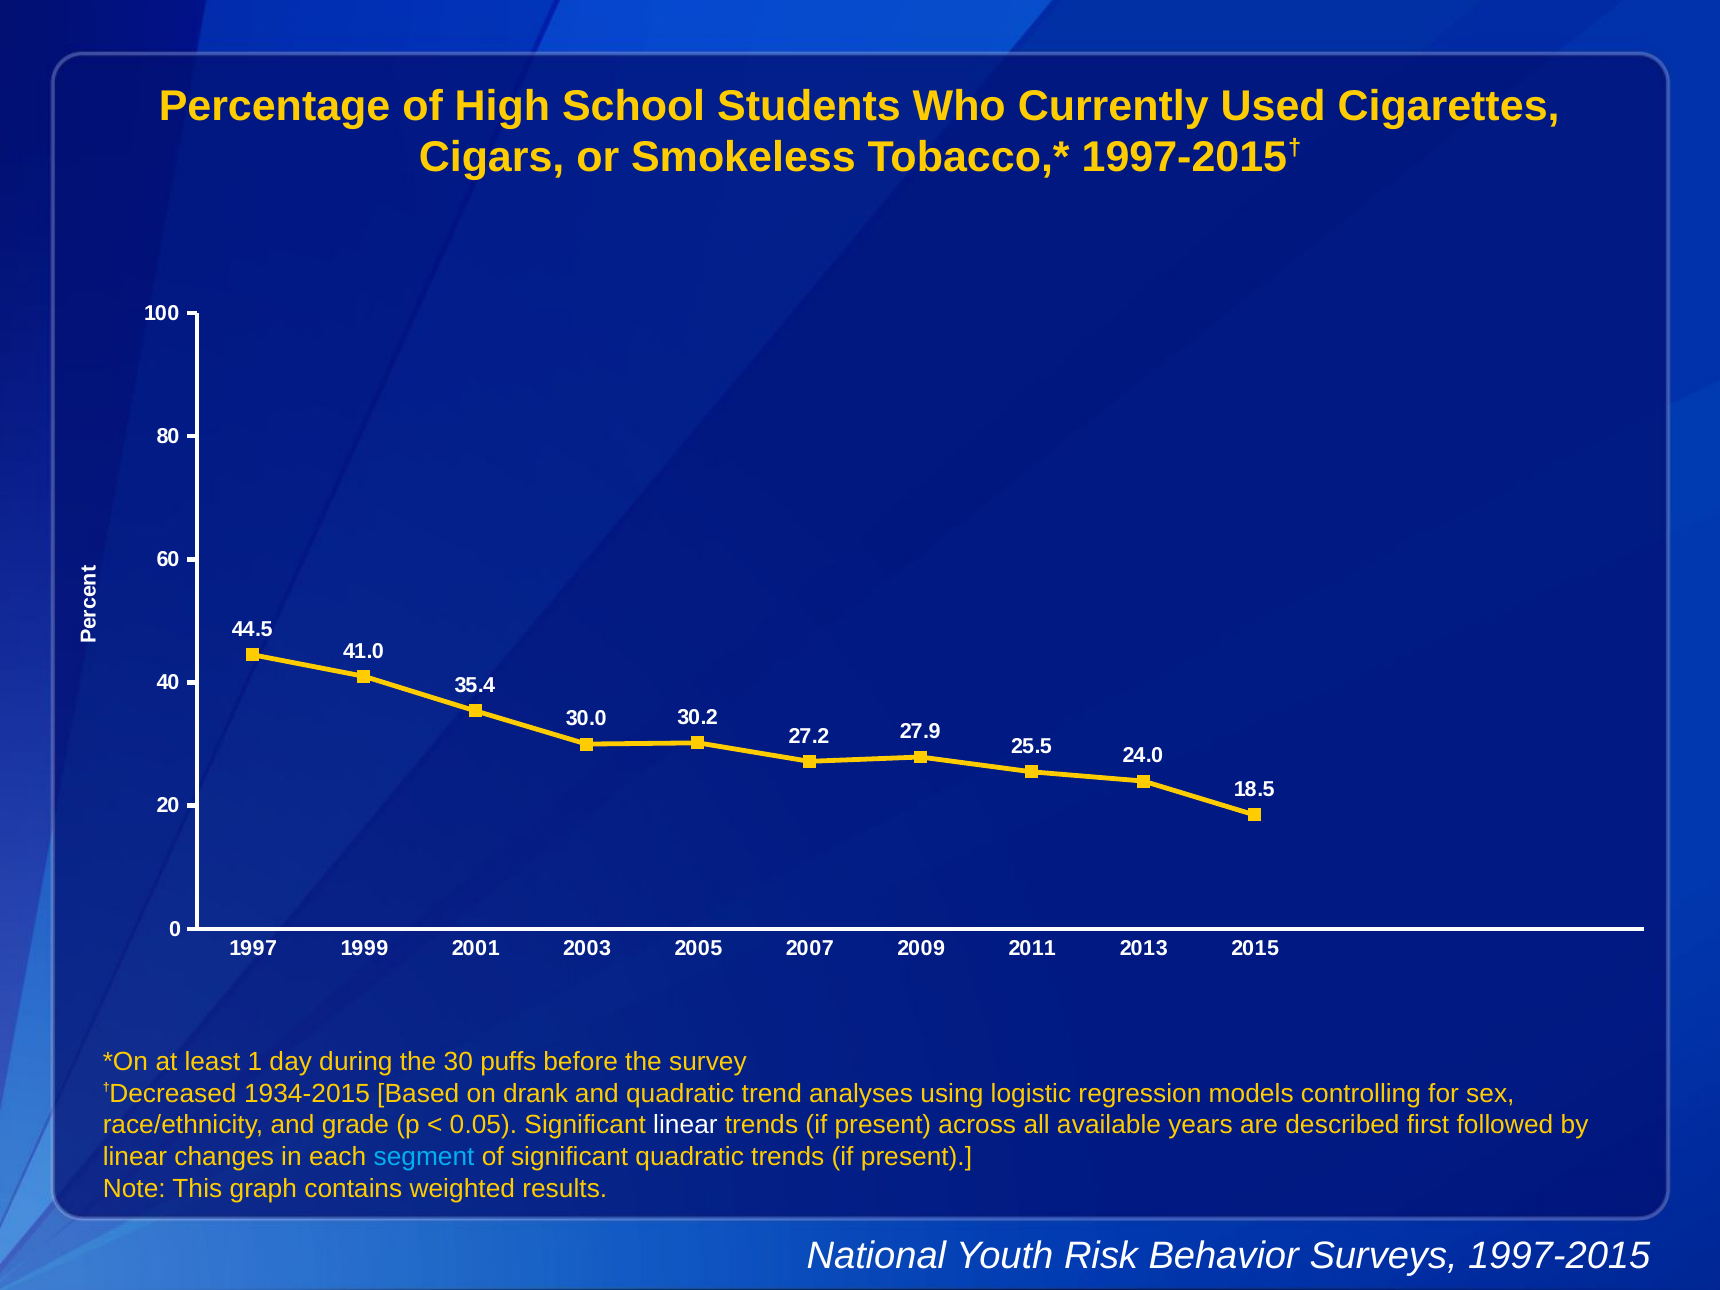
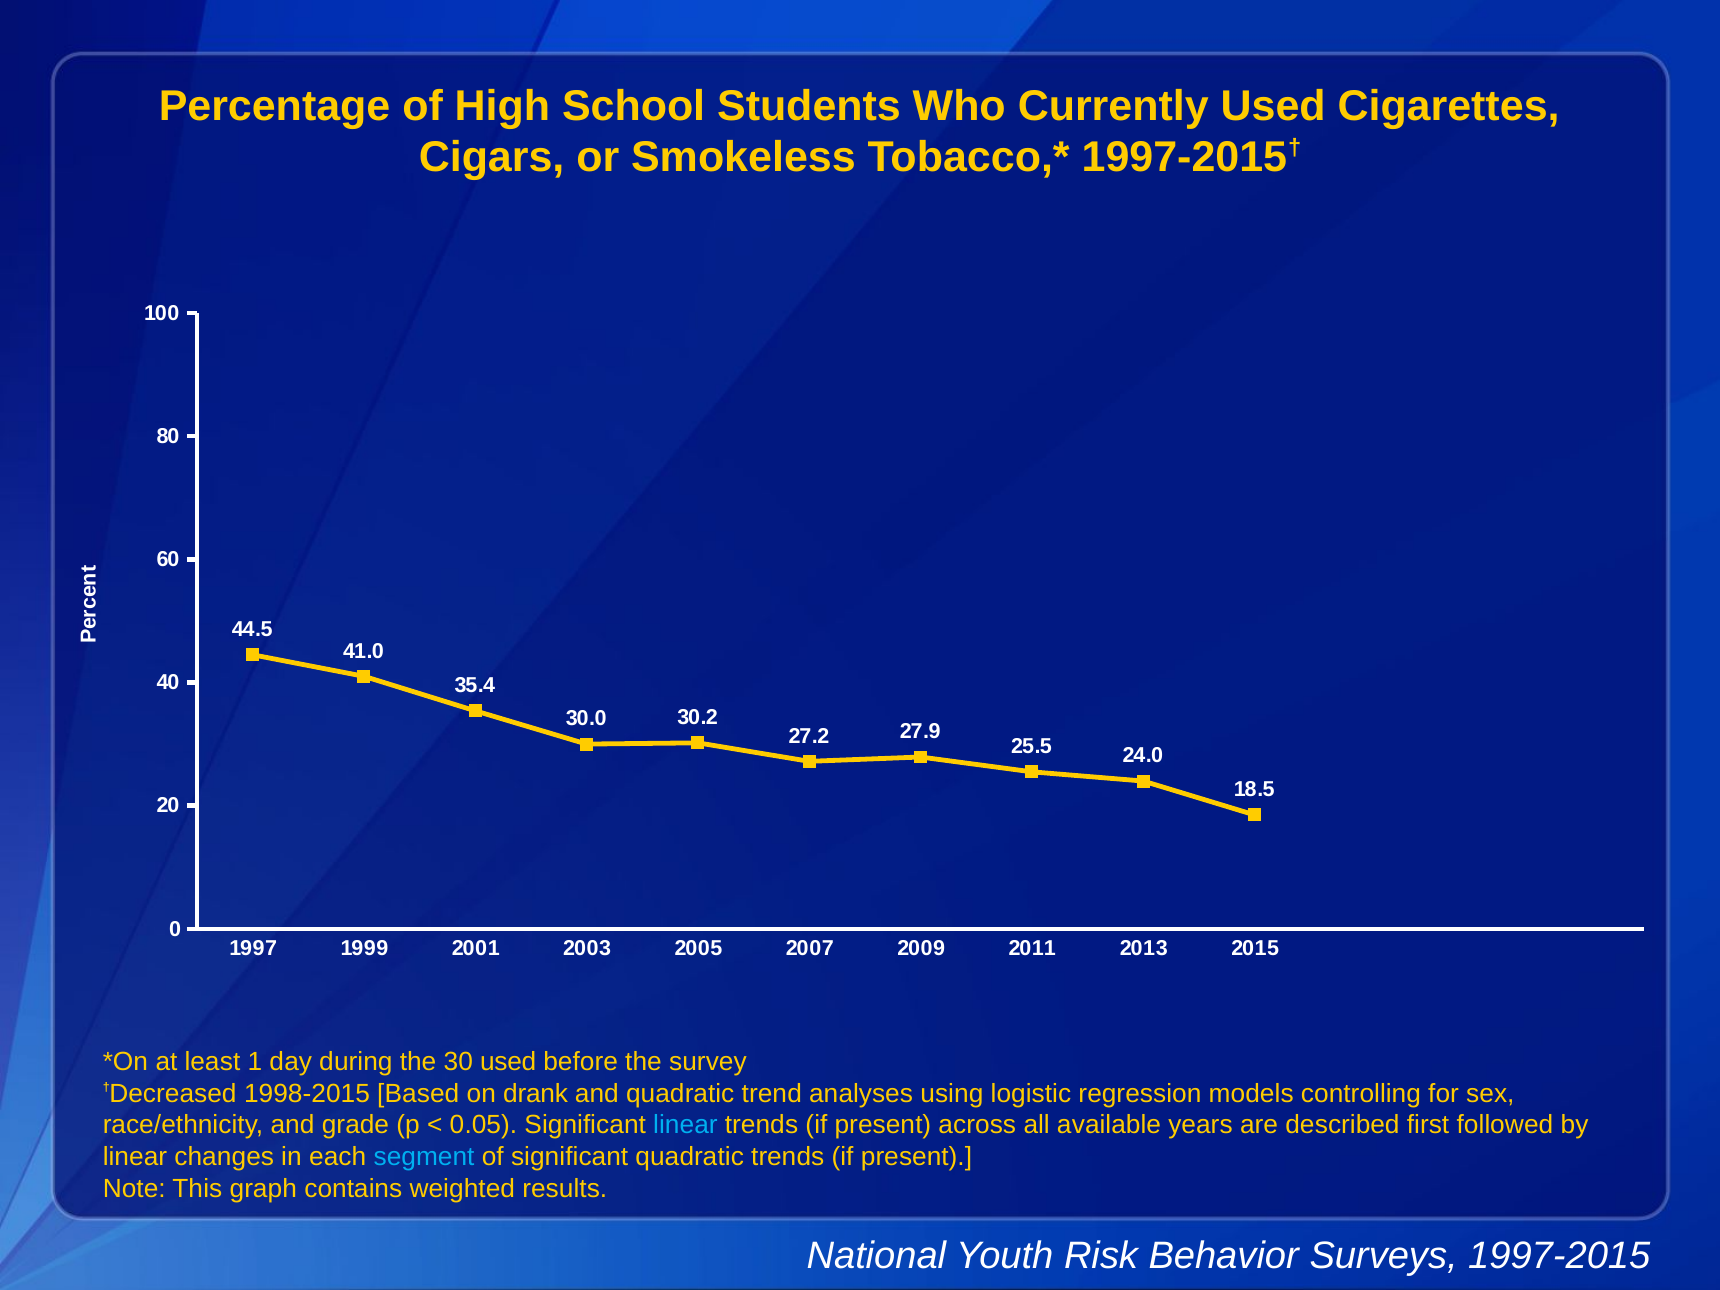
30 puffs: puffs -> used
1934-2015: 1934-2015 -> 1998-2015
linear at (685, 1125) colour: white -> light blue
